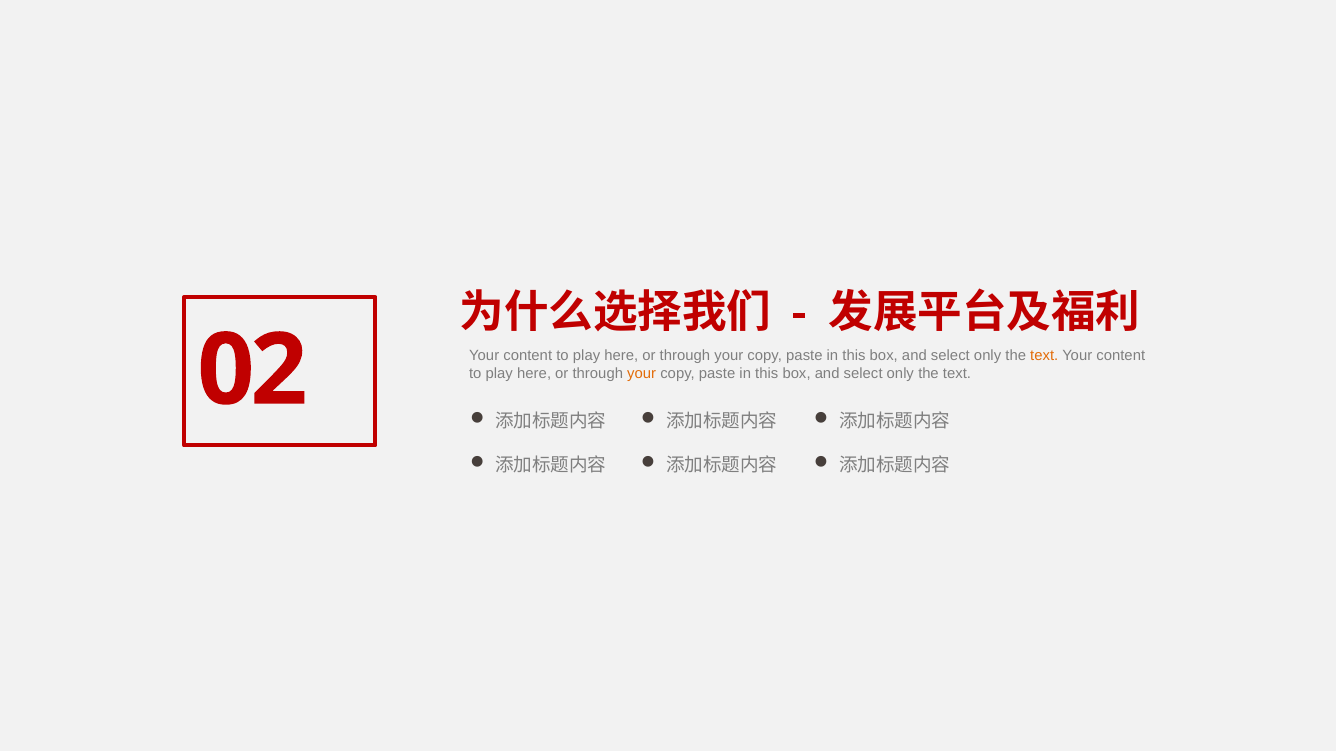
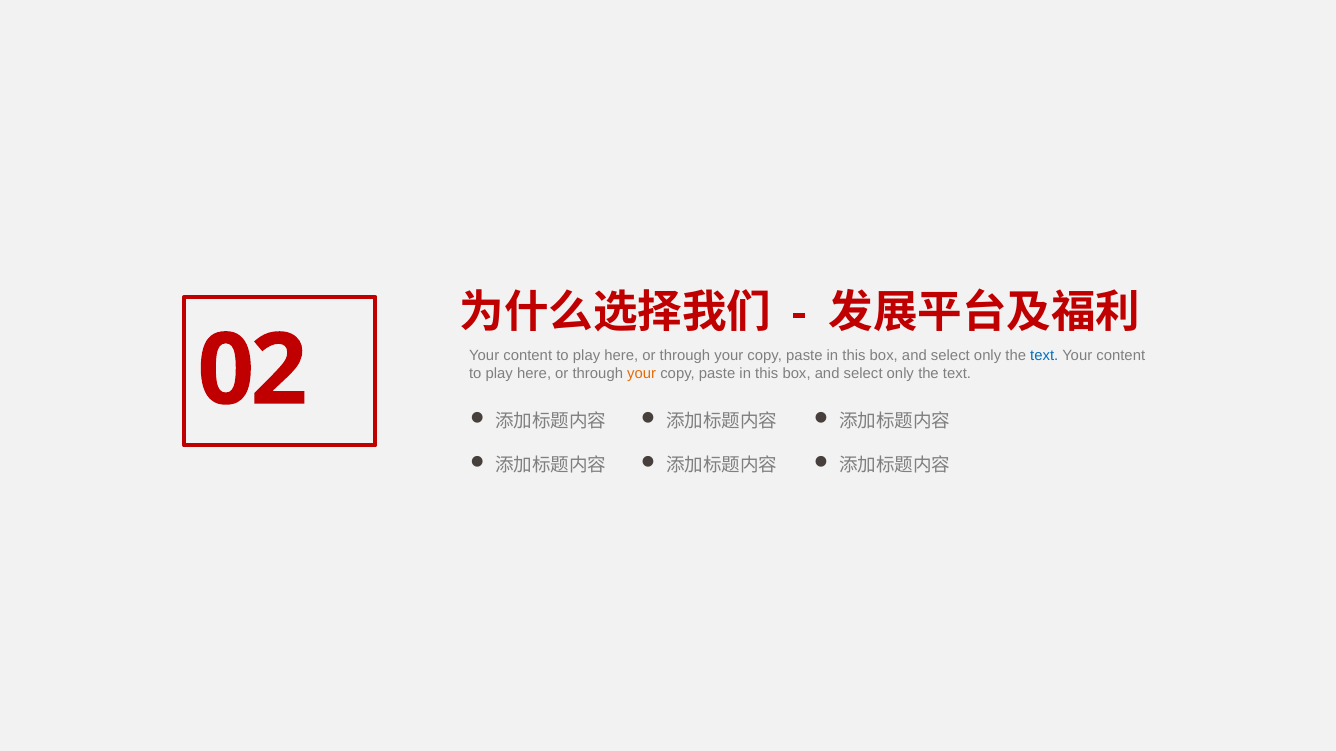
text at (1044, 356) colour: orange -> blue
